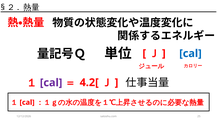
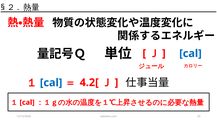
cal at (51, 83) colour: purple -> blue
